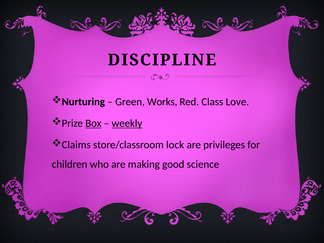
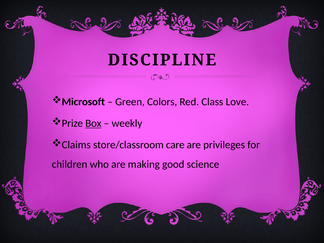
Nurturing: Nurturing -> Microsoft
Works: Works -> Colors
weekly underline: present -> none
lock: lock -> care
